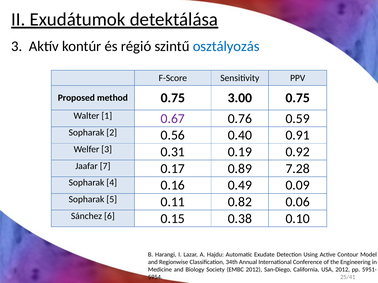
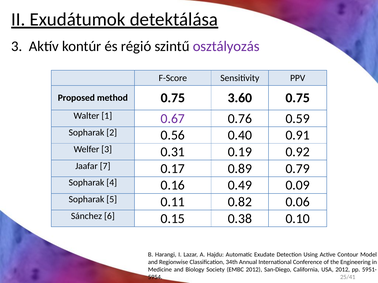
osztályozás colour: blue -> purple
3.00: 3.00 -> 3.60
7.28: 7.28 -> 0.79
